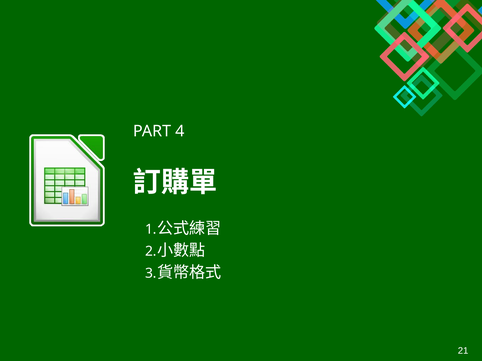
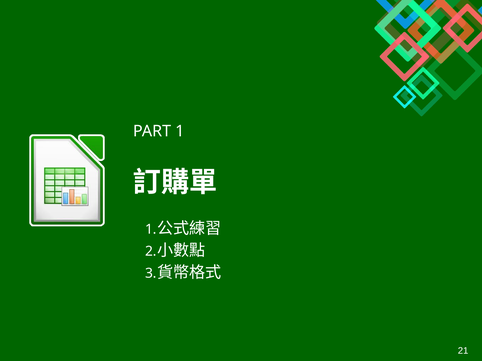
PART 4: 4 -> 1
